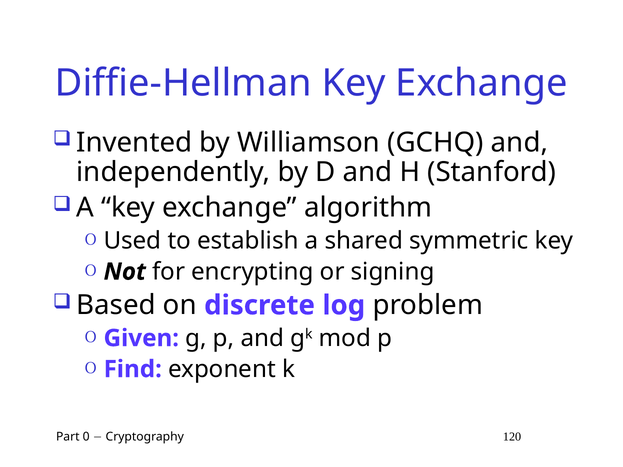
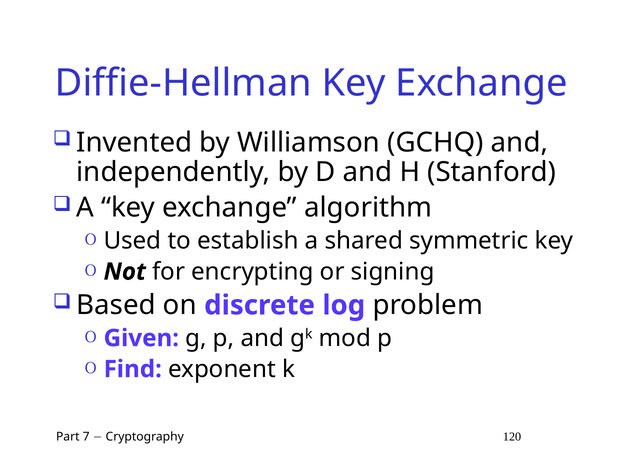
0: 0 -> 7
